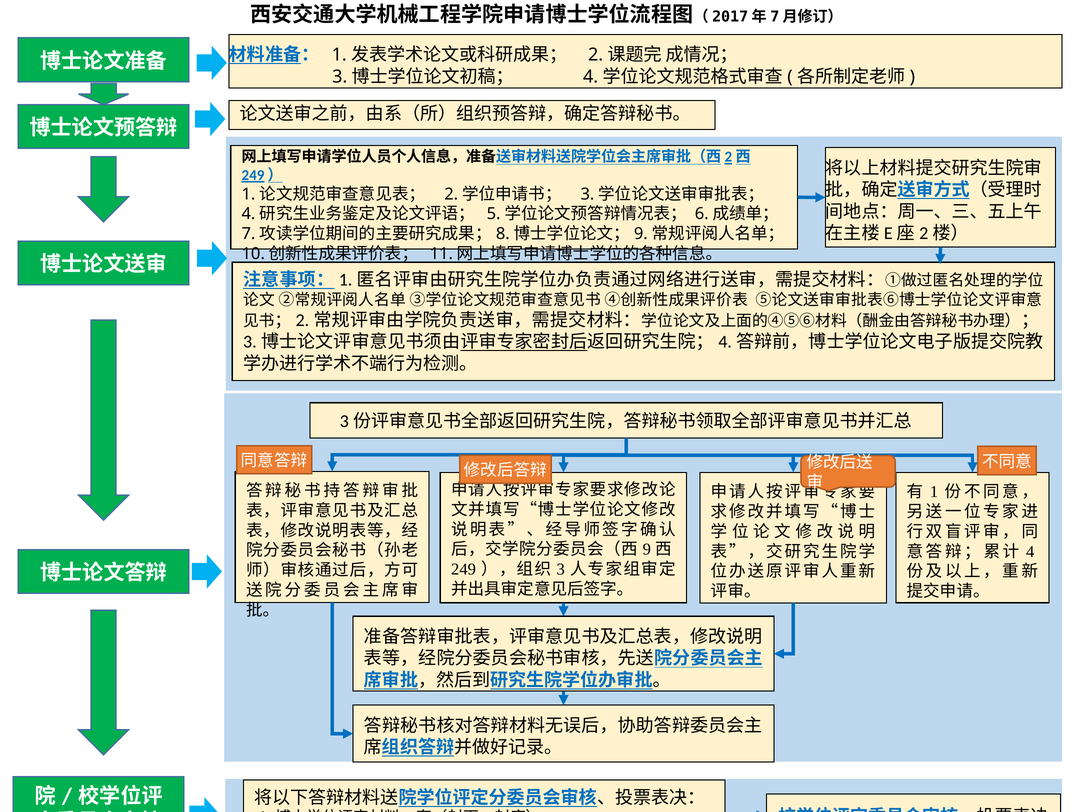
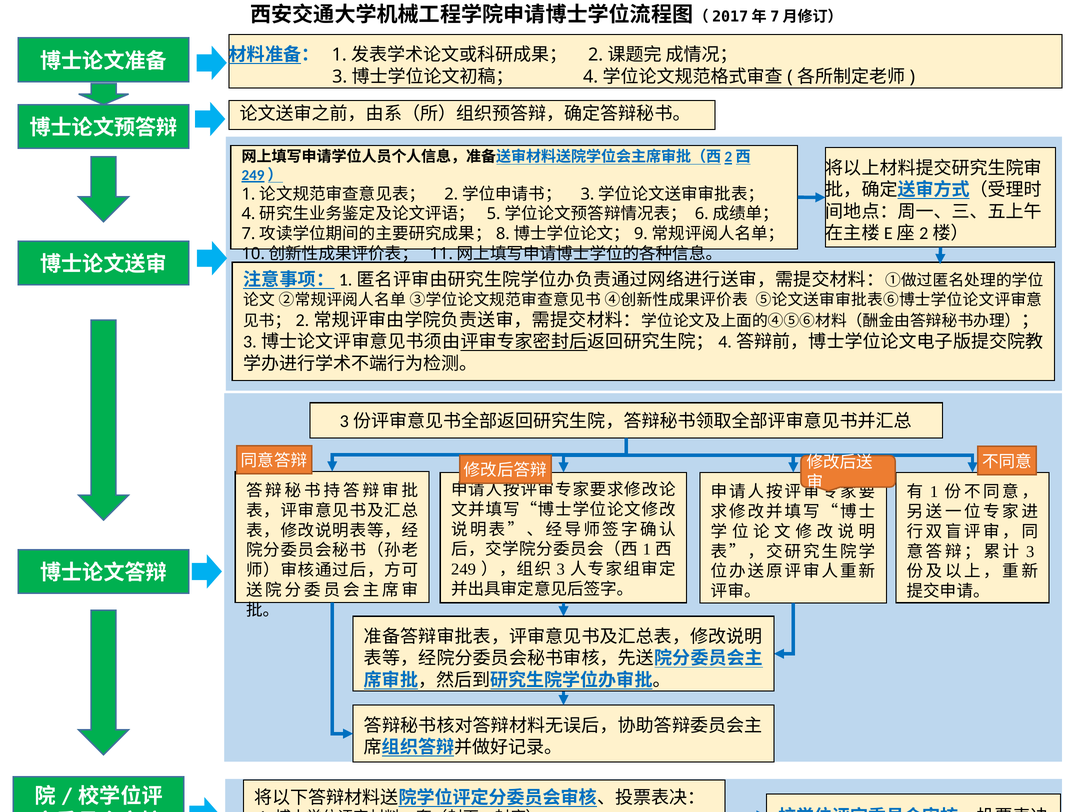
9 at (647, 550): 9 -> 1
4 at (1030, 552): 4 -> 3
